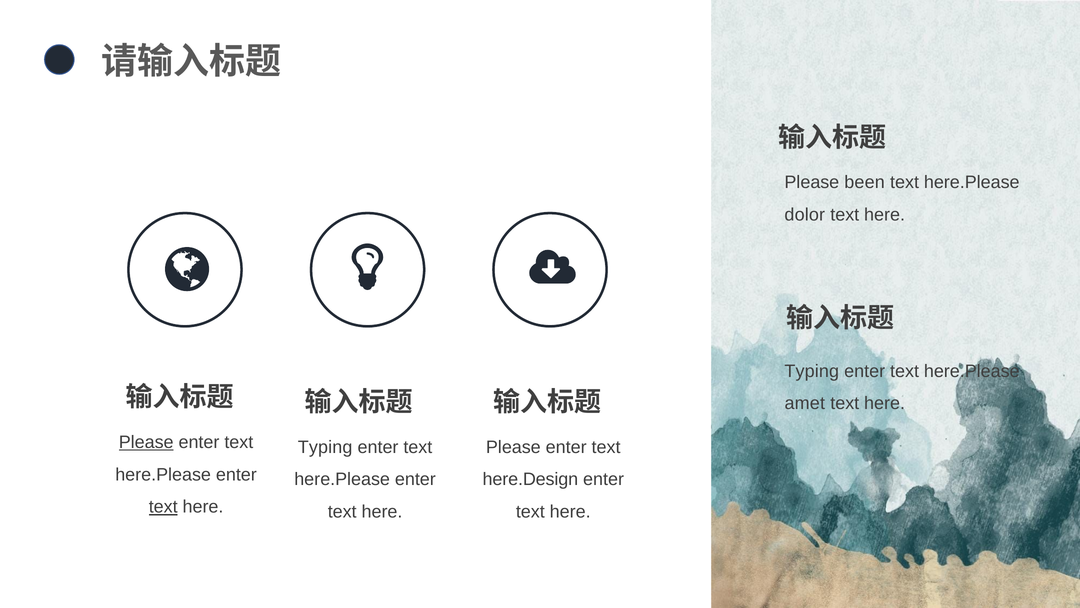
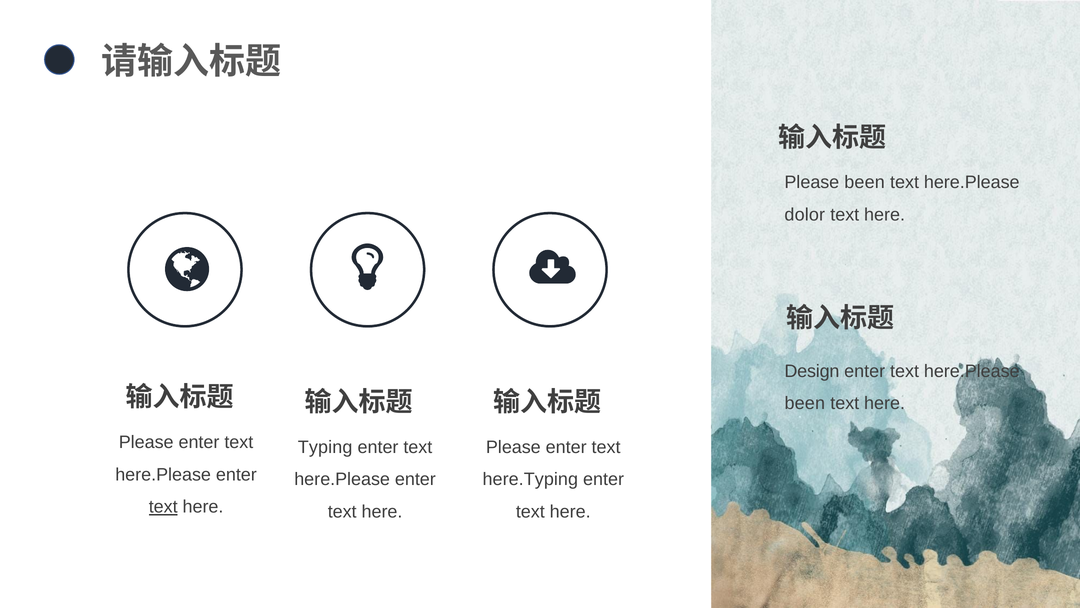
Typing at (812, 371): Typing -> Design
amet at (805, 403): amet -> been
Please at (146, 442) underline: present -> none
here.Design: here.Design -> here.Typing
